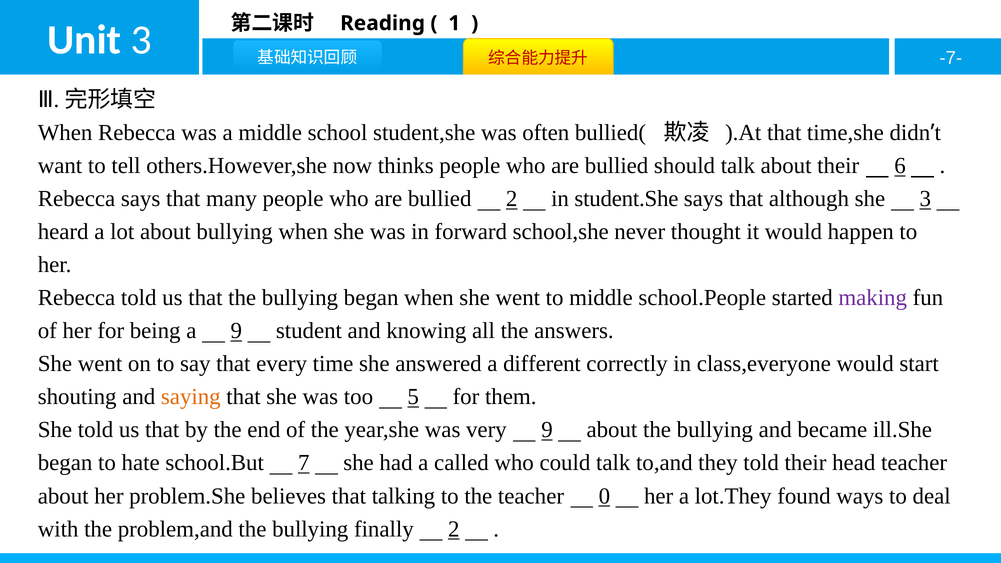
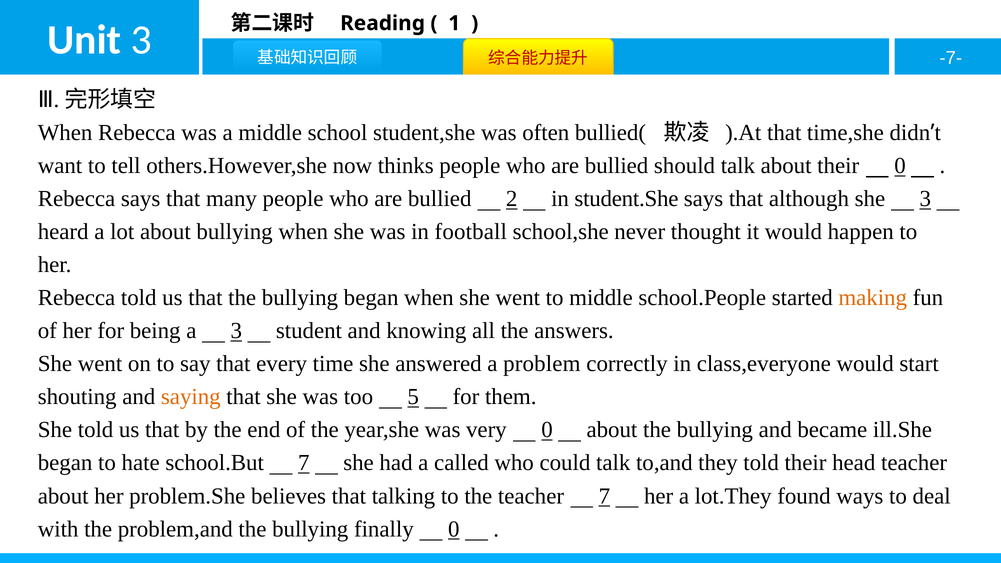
their 6: 6 -> 0
forward: forward -> football
making colour: purple -> orange
a 9: 9 -> 3
different: different -> problem
very 9: 9 -> 0
teacher 0: 0 -> 7
finally 2: 2 -> 0
